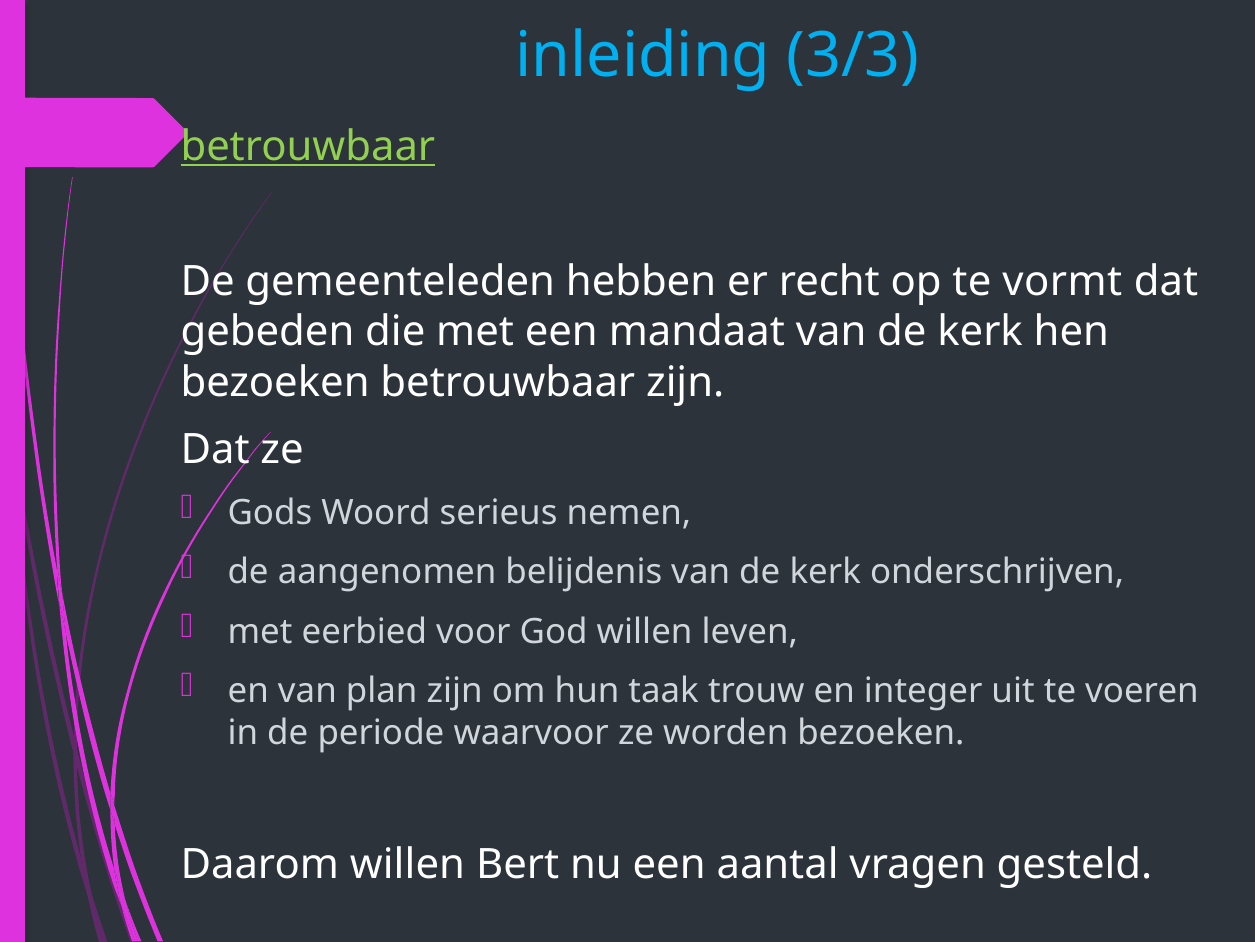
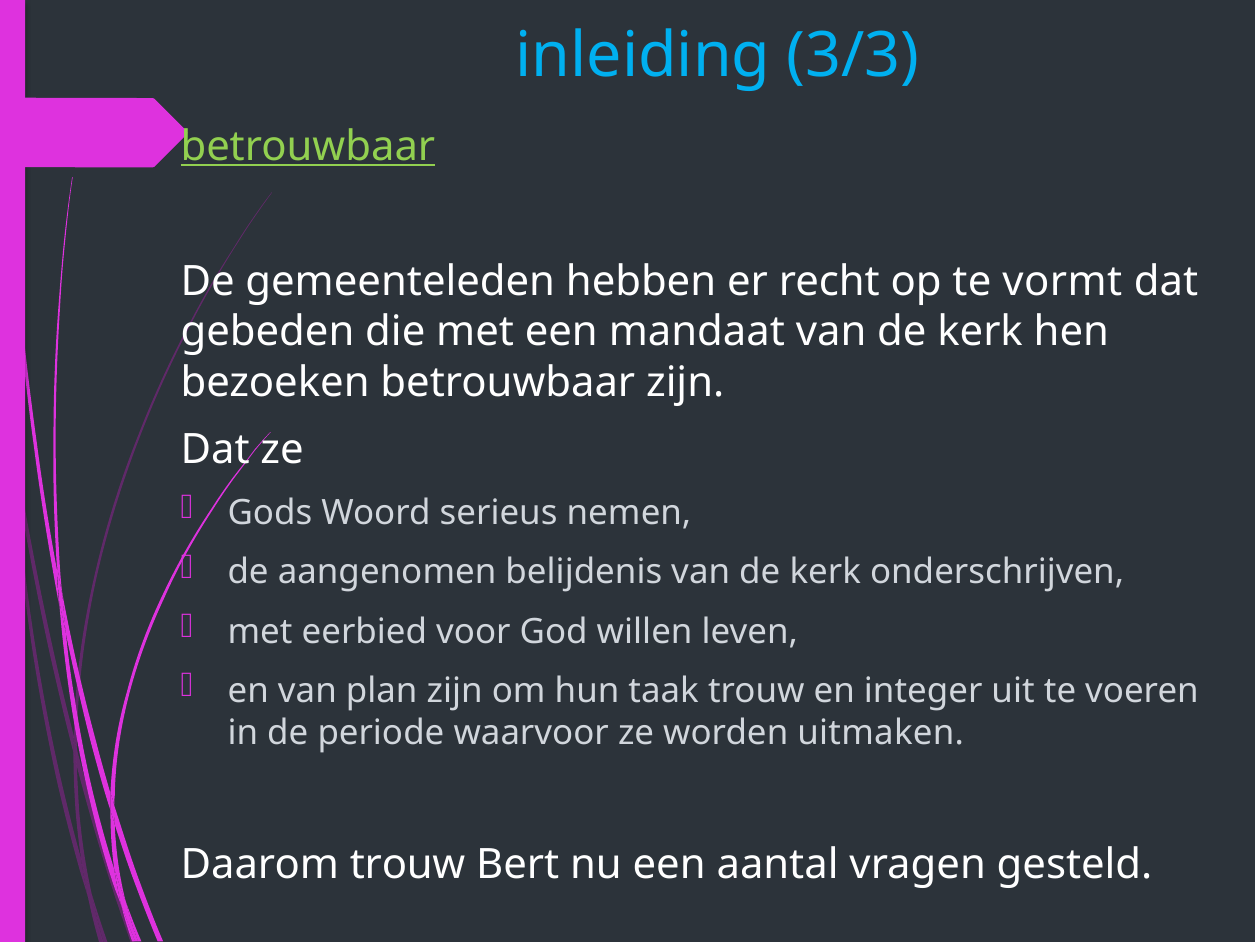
worden bezoeken: bezoeken -> uitmaken
Daarom willen: willen -> trouw
